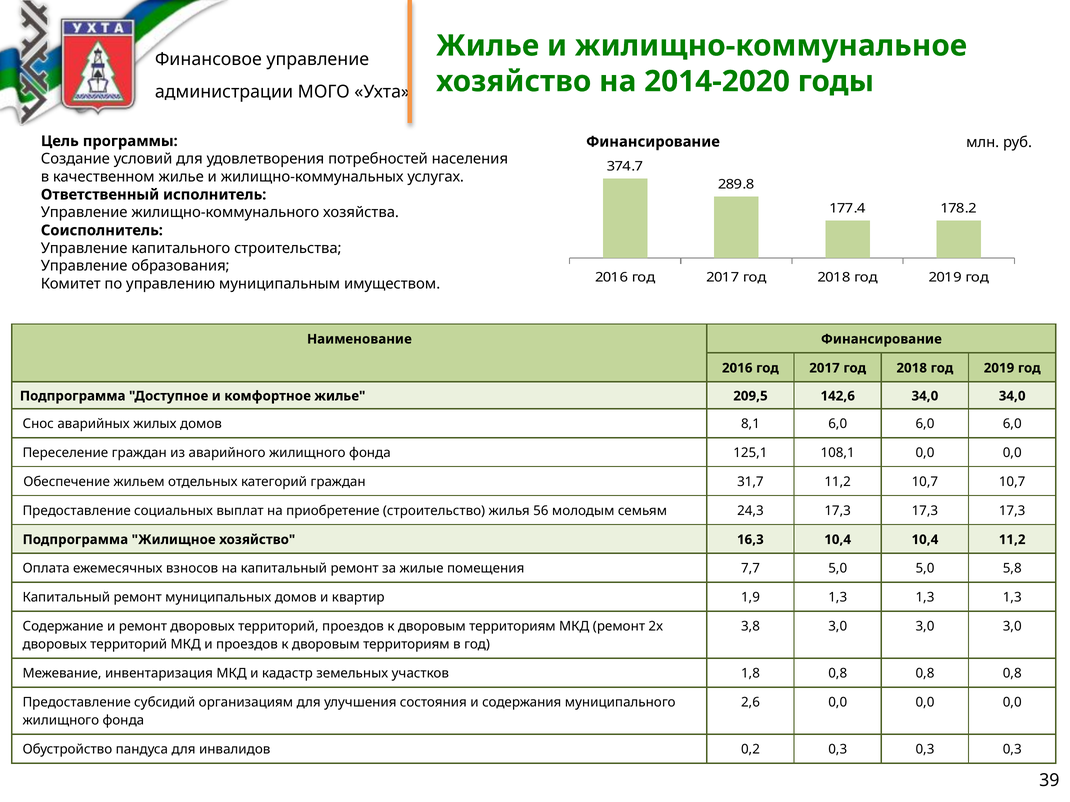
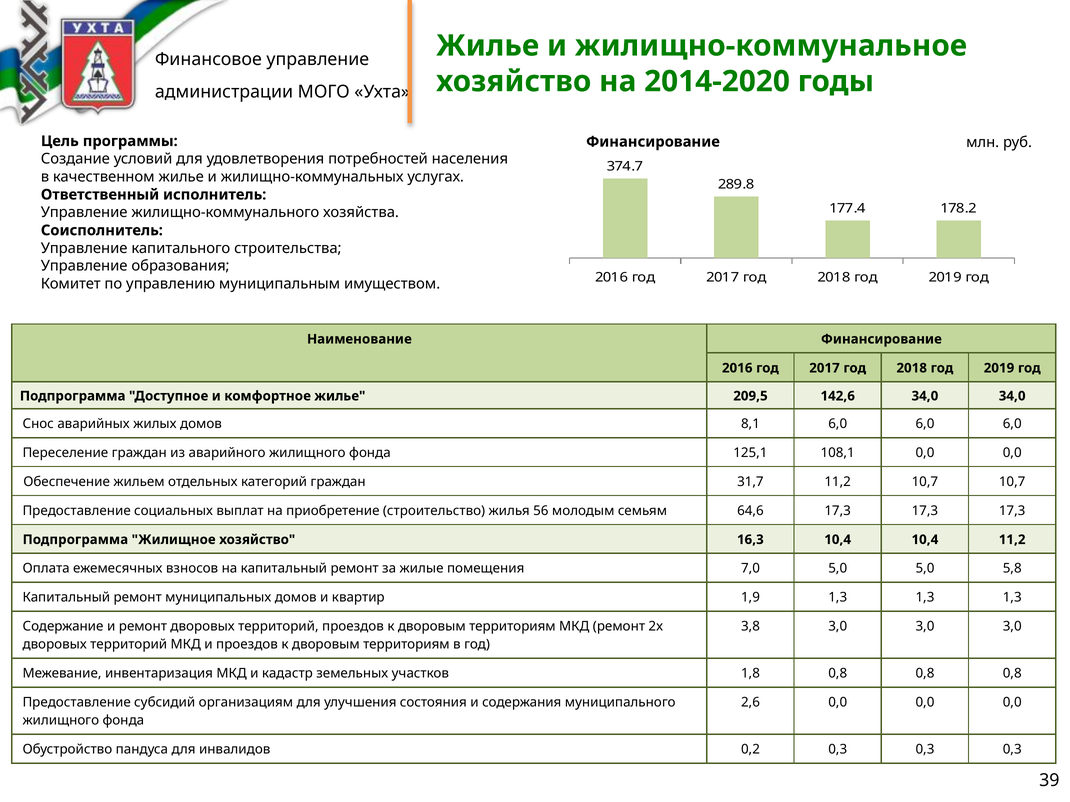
24,3: 24,3 -> 64,6
7,7: 7,7 -> 7,0
